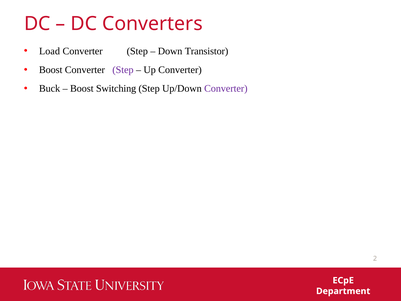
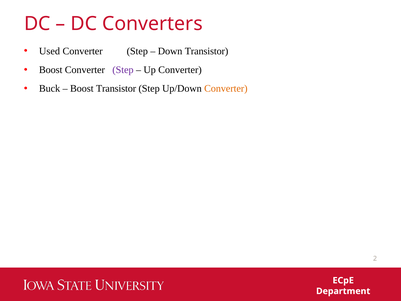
Load: Load -> Used
Boost Switching: Switching -> Transistor
Converter at (226, 89) colour: purple -> orange
